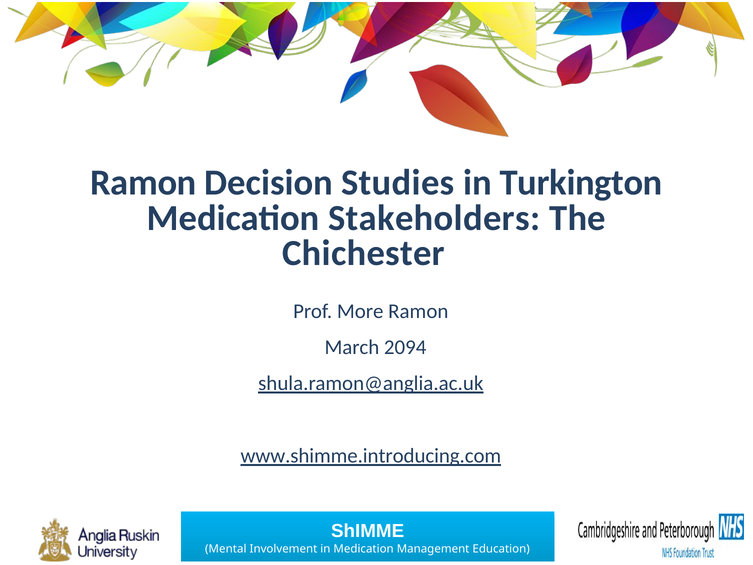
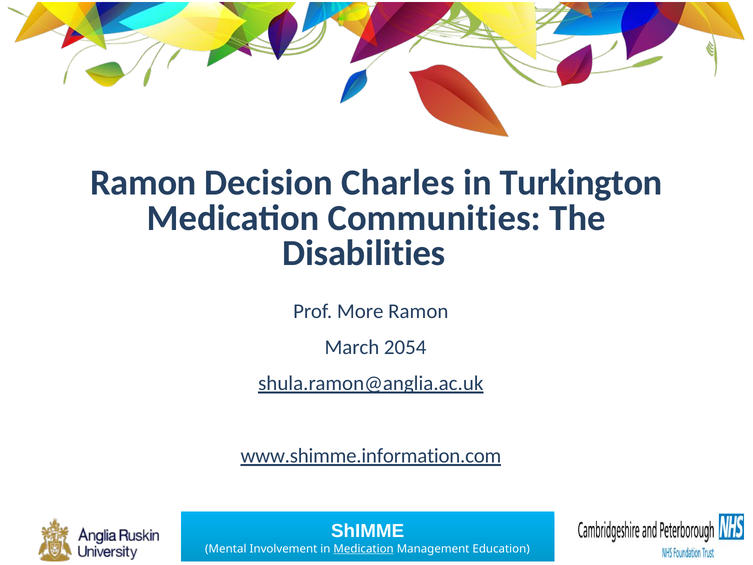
Studies: Studies -> Charles
Stakeholders: Stakeholders -> Communities
Chichester: Chichester -> Disabilities
2094: 2094 -> 2054
www.shimme.introducing.com: www.shimme.introducing.com -> www.shimme.information.com
Medication at (364, 548) underline: none -> present
